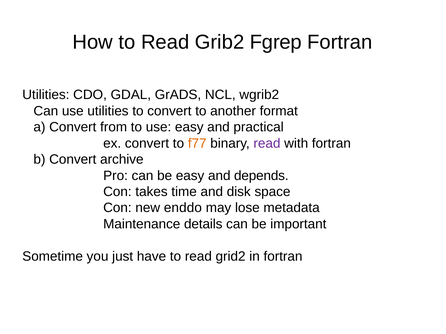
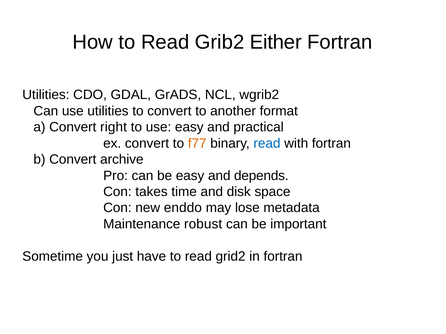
Fgrep: Fgrep -> Either
from: from -> right
read at (267, 143) colour: purple -> blue
details: details -> robust
